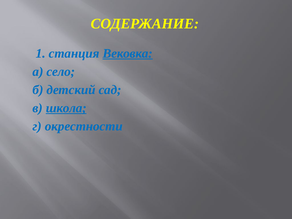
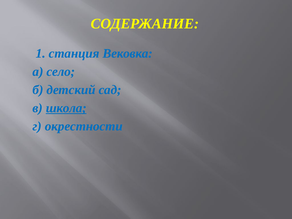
Вековка underline: present -> none
